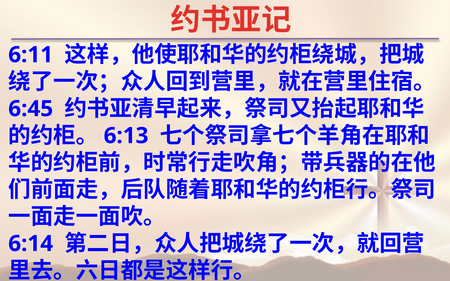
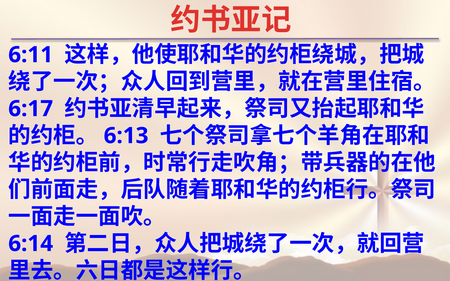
6:45: 6:45 -> 6:17
